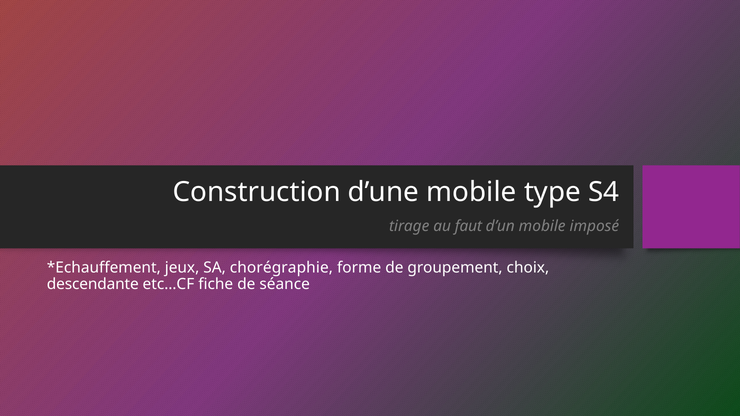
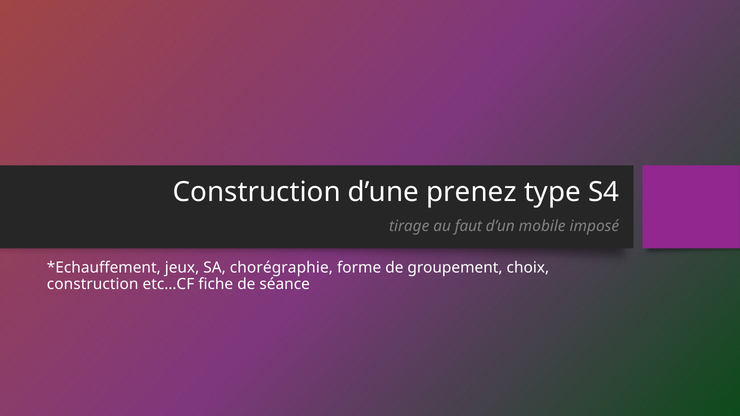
d’une mobile: mobile -> prenez
descendante at (93, 285): descendante -> construction
